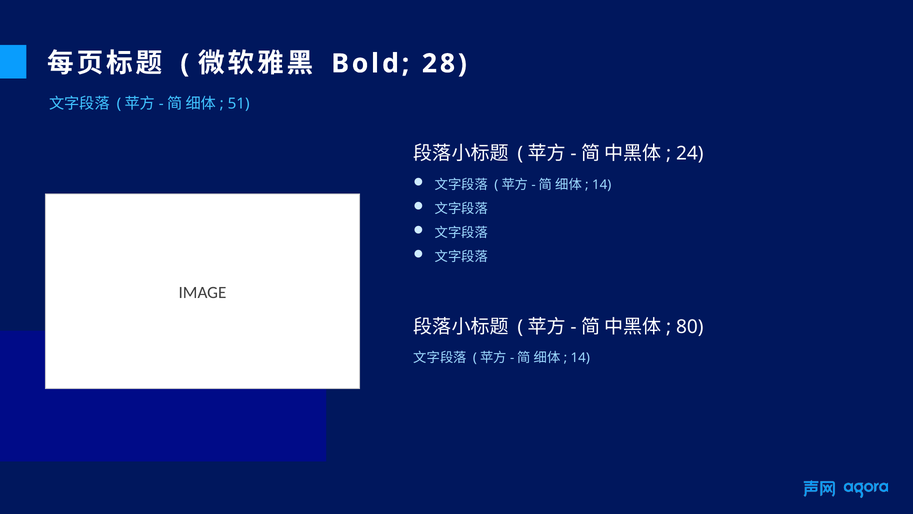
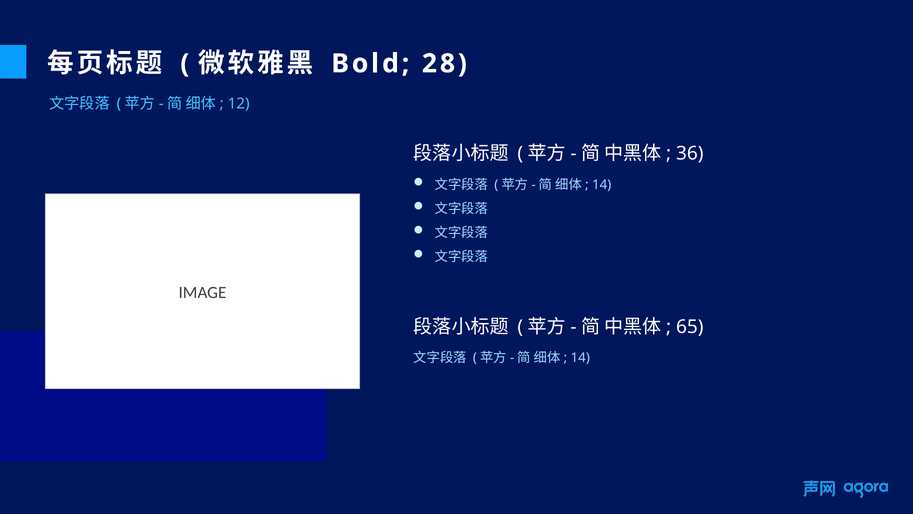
51: 51 -> 12
24: 24 -> 36
80: 80 -> 65
